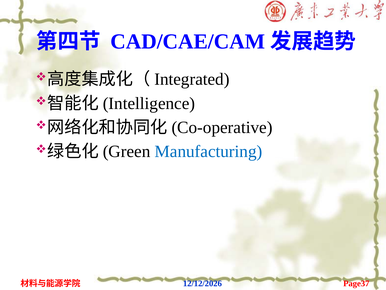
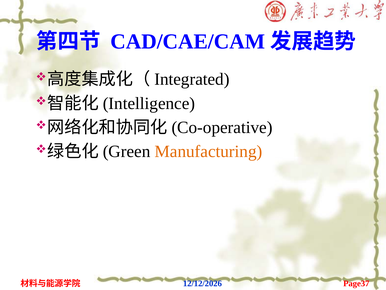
Manufacturing colour: blue -> orange
